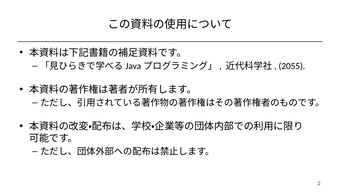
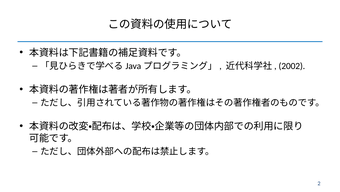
2055: 2055 -> 2002
